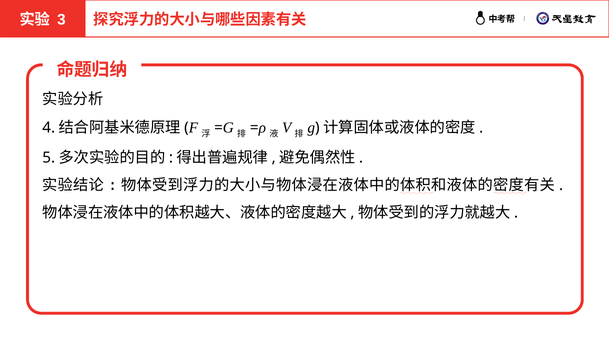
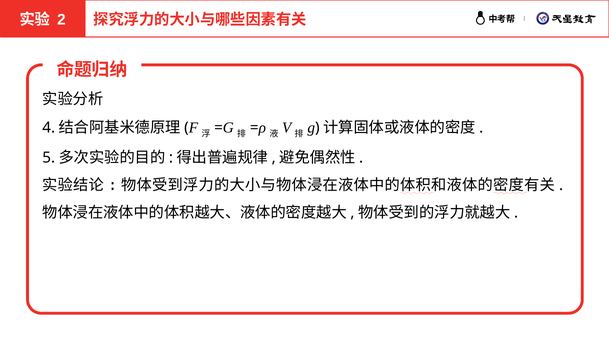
3: 3 -> 2
